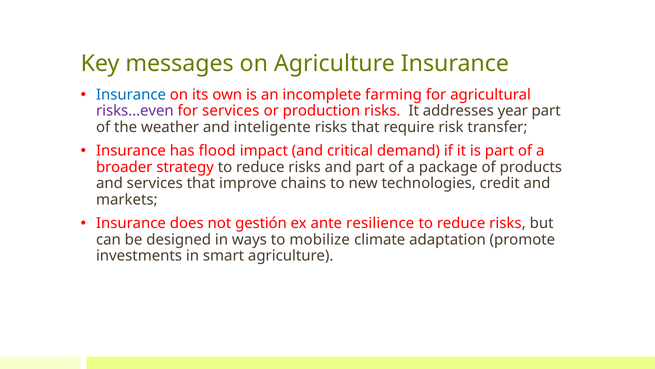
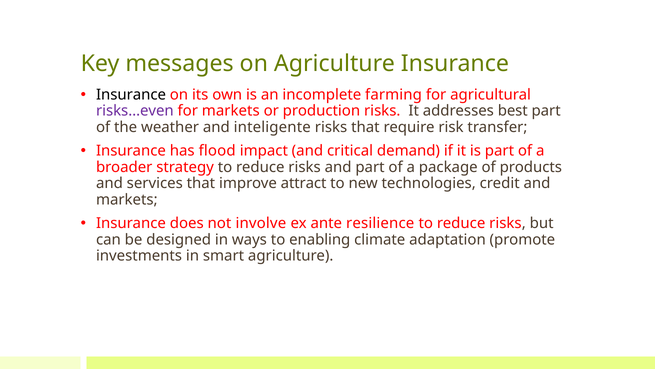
Insurance at (131, 95) colour: blue -> black
for services: services -> markets
year: year -> best
chains: chains -> attract
gestión: gestión -> involve
mobilize: mobilize -> enabling
